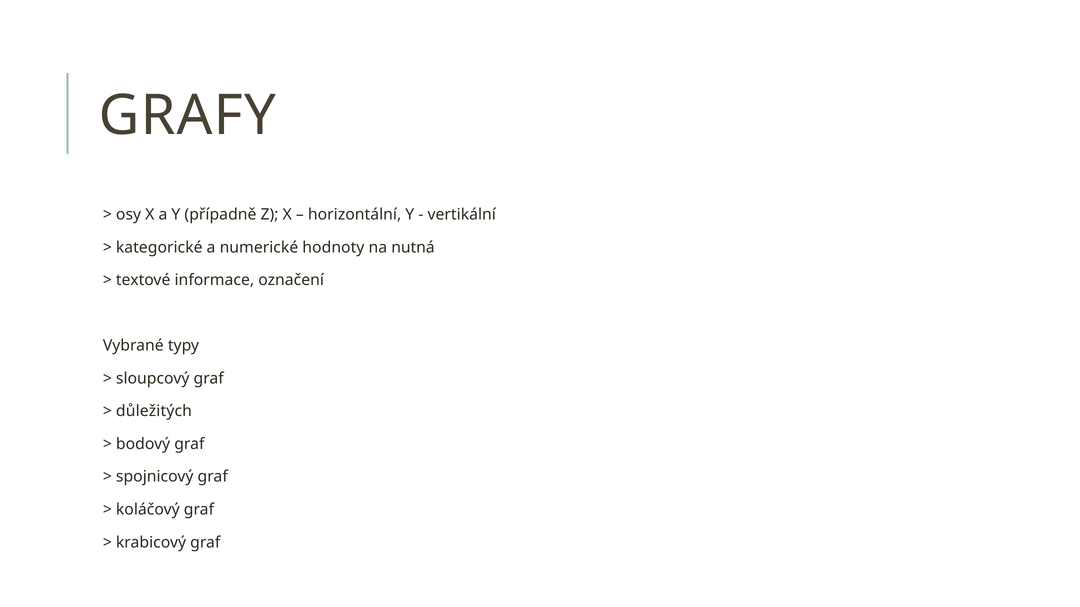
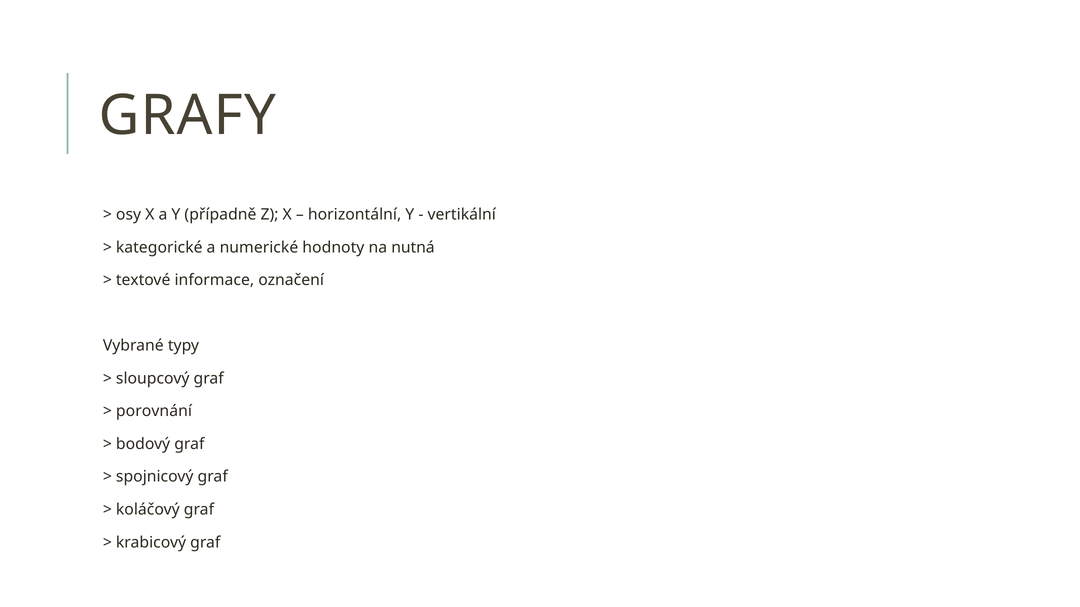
důležitých: důležitých -> porovnání
